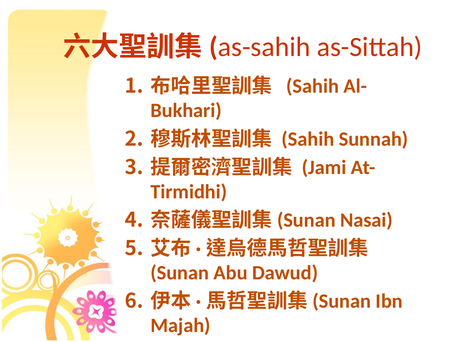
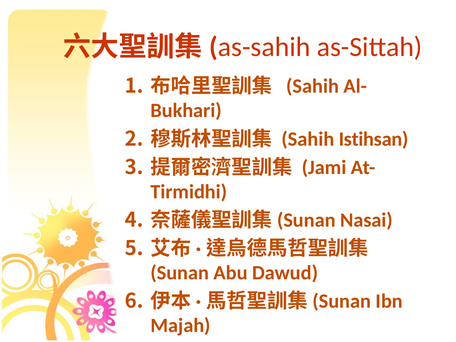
Sunnah: Sunnah -> Istihsan
